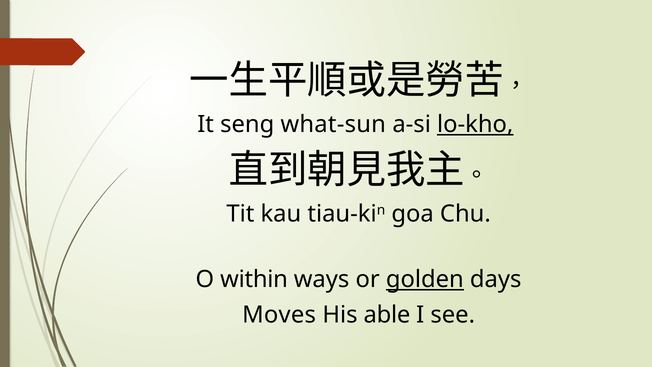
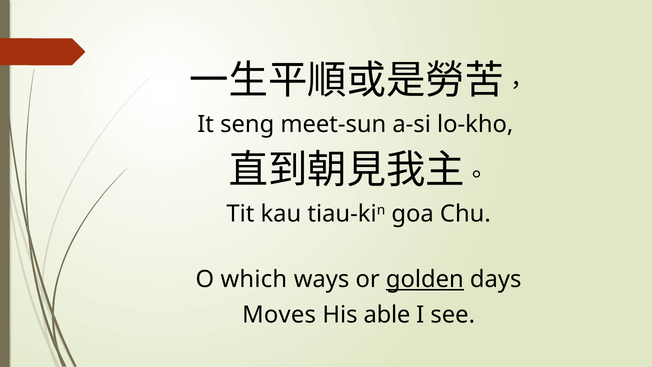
what-sun: what-sun -> meet-sun
lo-kho underline: present -> none
within: within -> which
